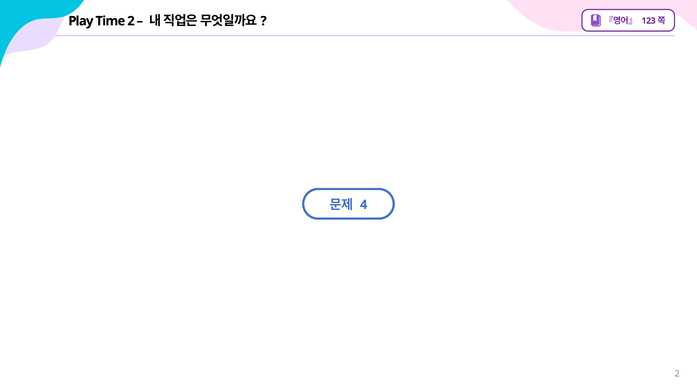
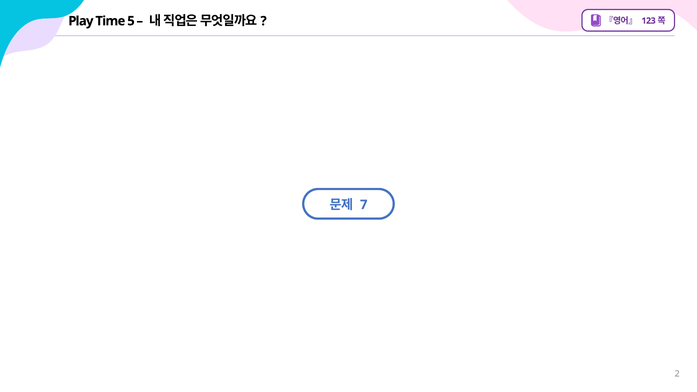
Time 2: 2 -> 5
4: 4 -> 7
